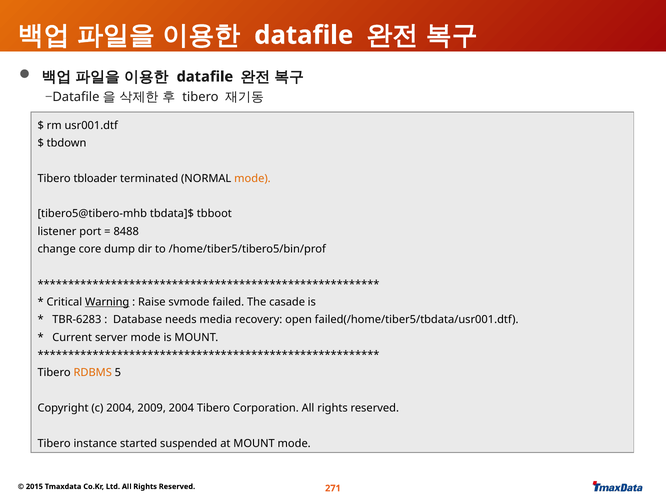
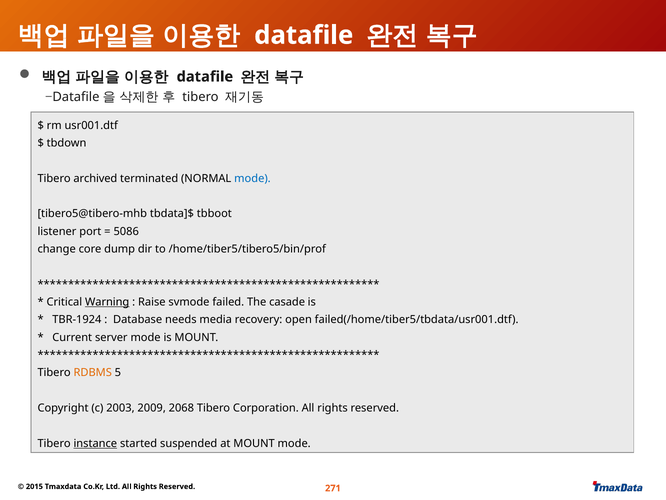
tbloader: tbloader -> archived
mode at (252, 178) colour: orange -> blue
8488: 8488 -> 5086
TBR-6283: TBR-6283 -> TBR-1924
c 2004: 2004 -> 2003
2009 2004: 2004 -> 2068
instance underline: none -> present
